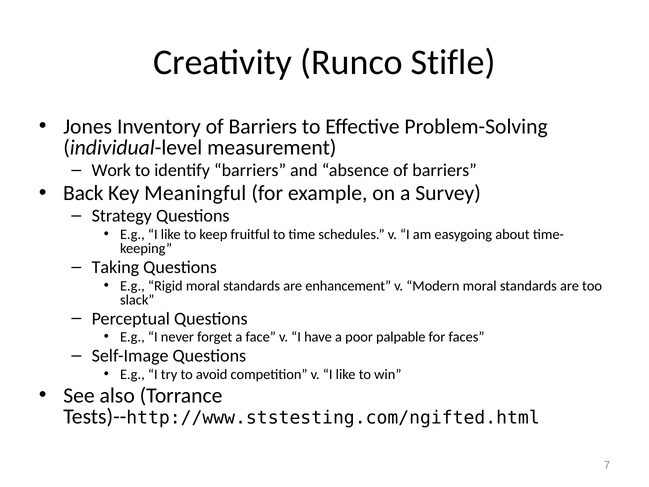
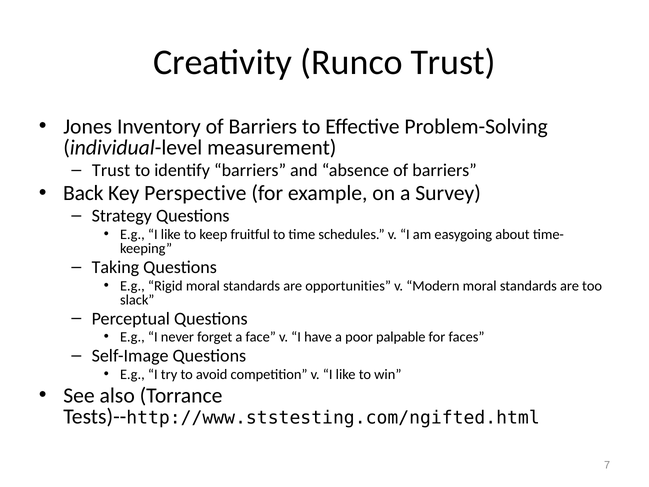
Runco Stifle: Stifle -> Trust
Work at (111, 170): Work -> Trust
Meaningful: Meaningful -> Perspective
enhancement: enhancement -> opportunities
